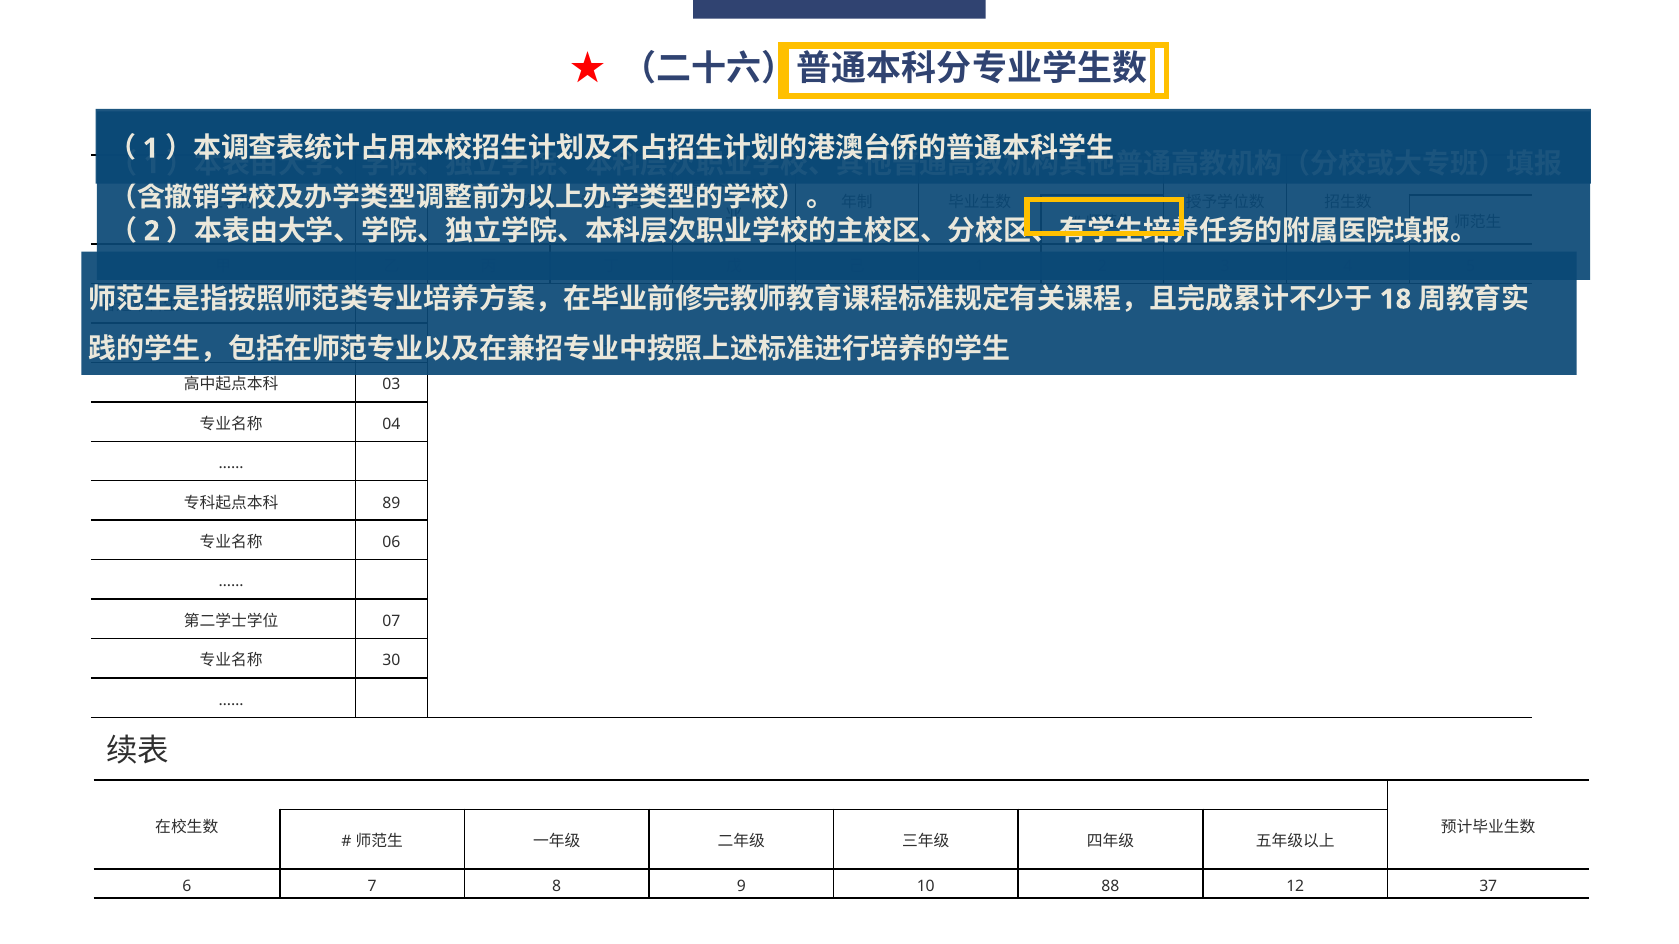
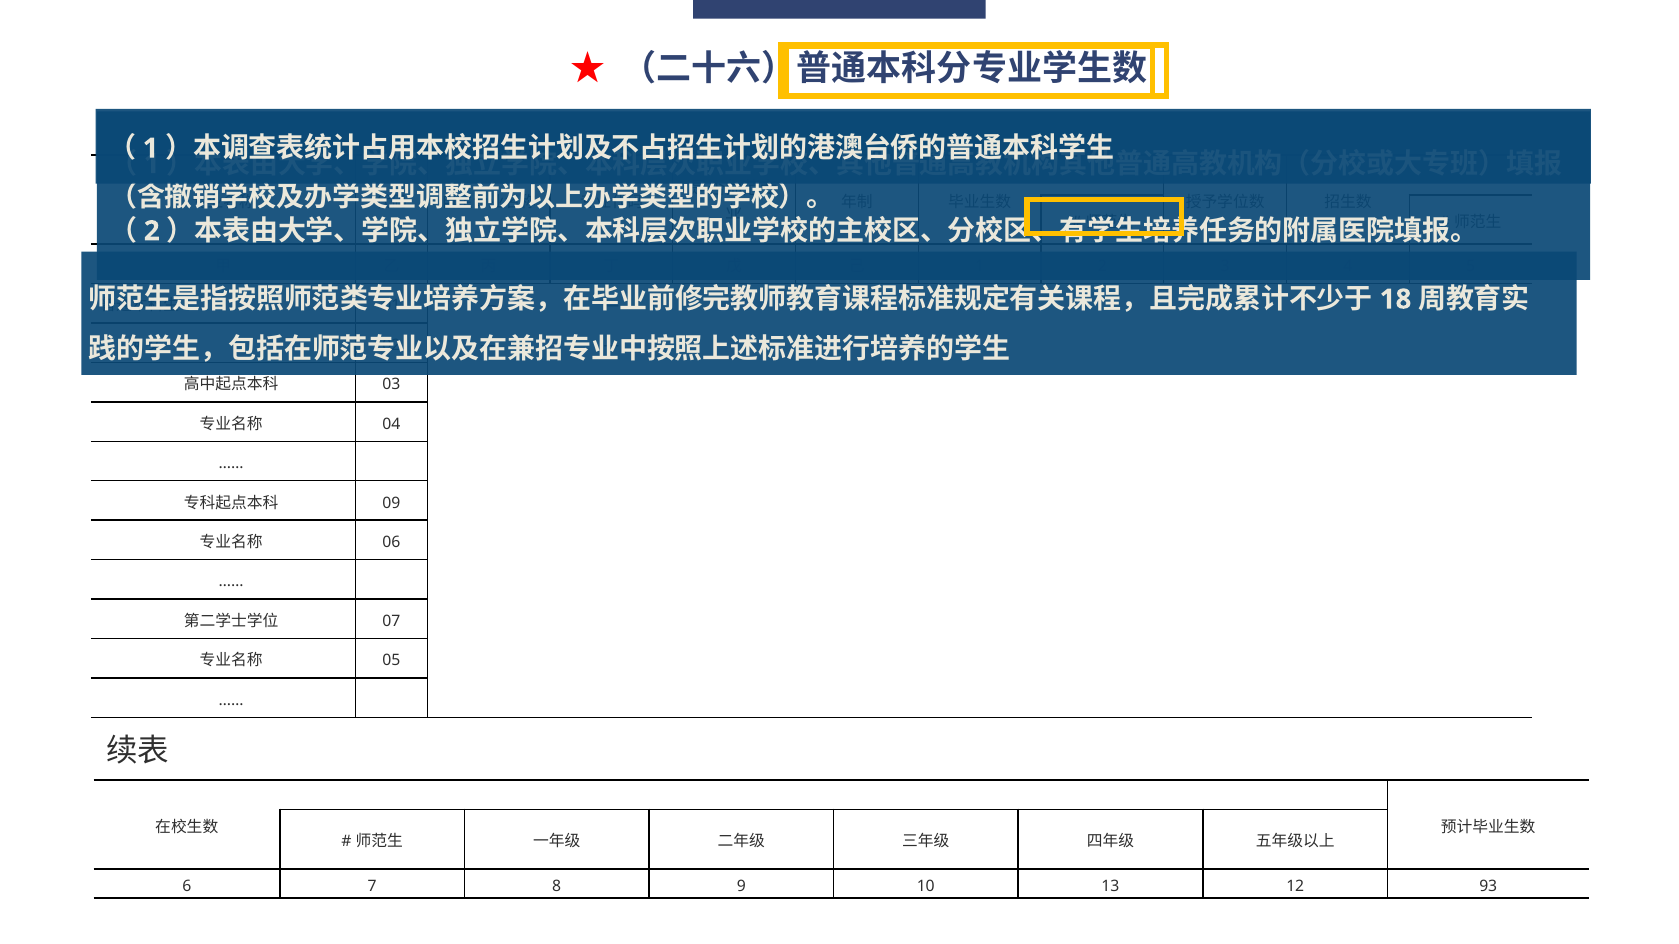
89: 89 -> 09
30: 30 -> 05
88: 88 -> 13
37: 37 -> 93
